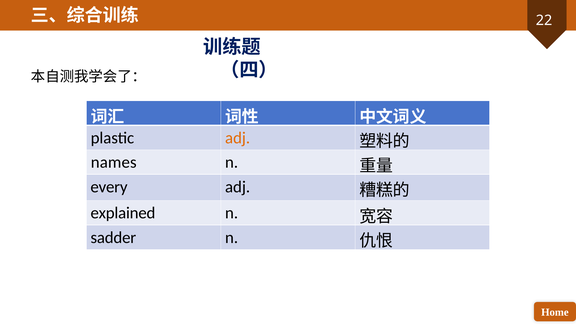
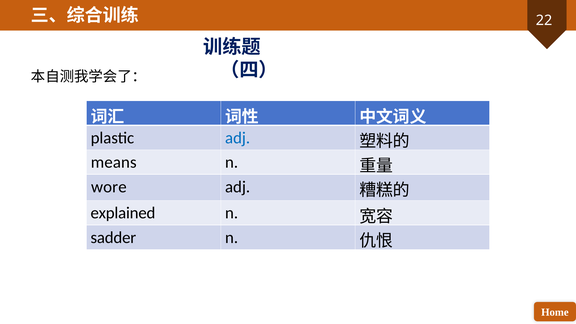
adj at (238, 138) colour: orange -> blue
names: names -> means
every: every -> wore
